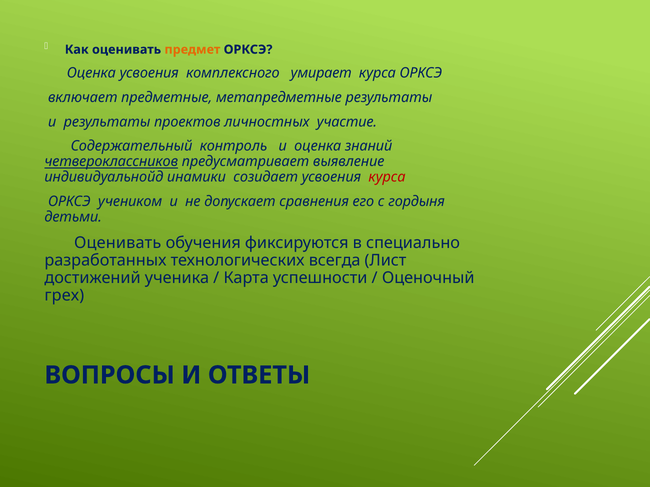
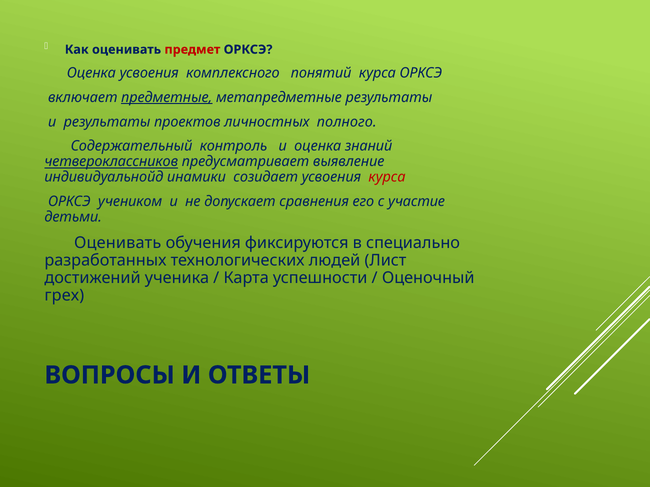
предмет colour: orange -> red
умирает: умирает -> понятий
предметные underline: none -> present
участие: участие -> полного
гордыня: гордыня -> участие
всегда: всегда -> людей
